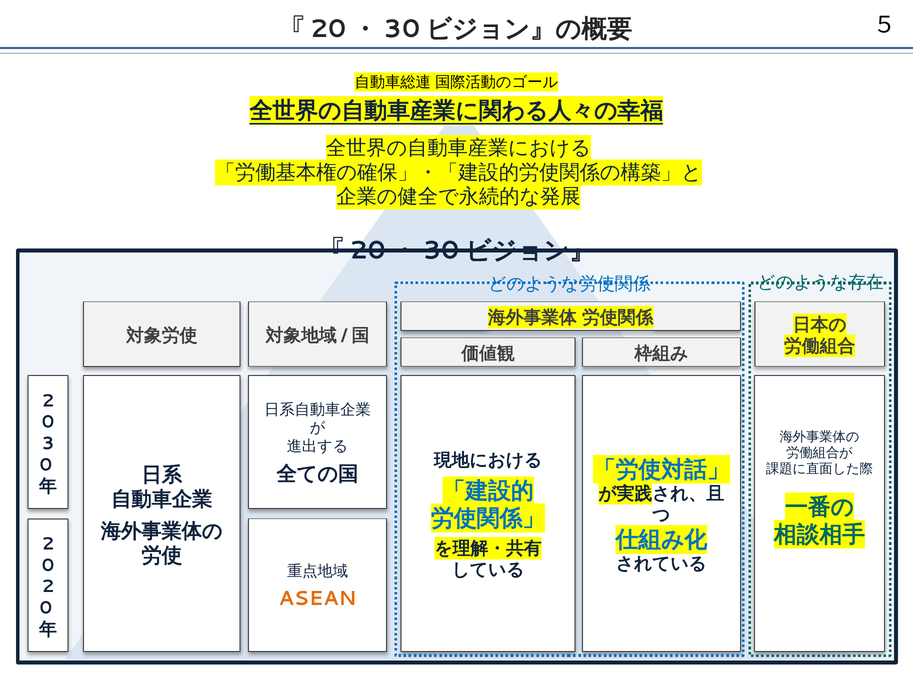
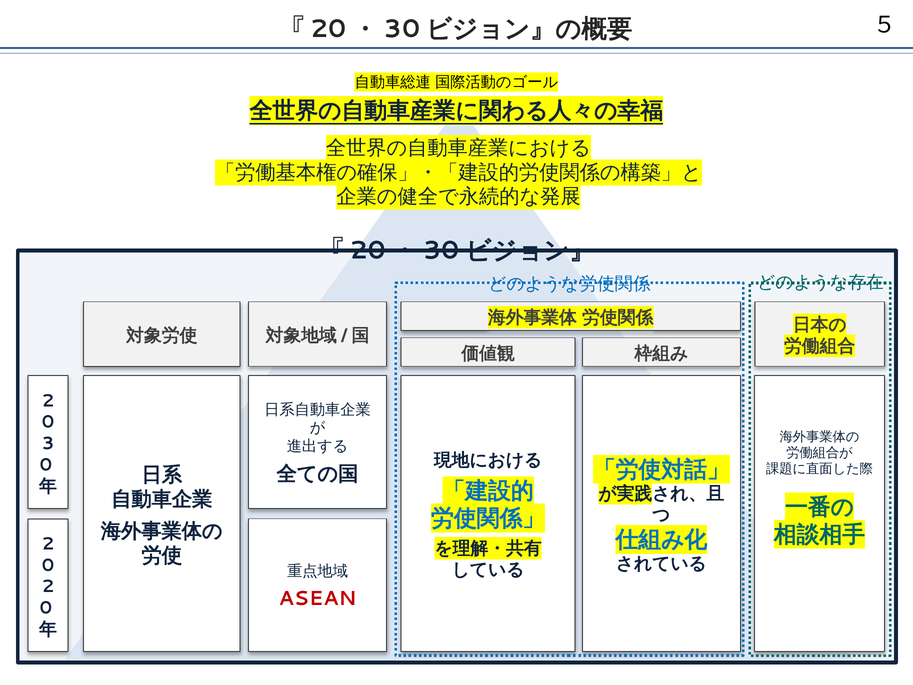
ASEAN colour: orange -> red
